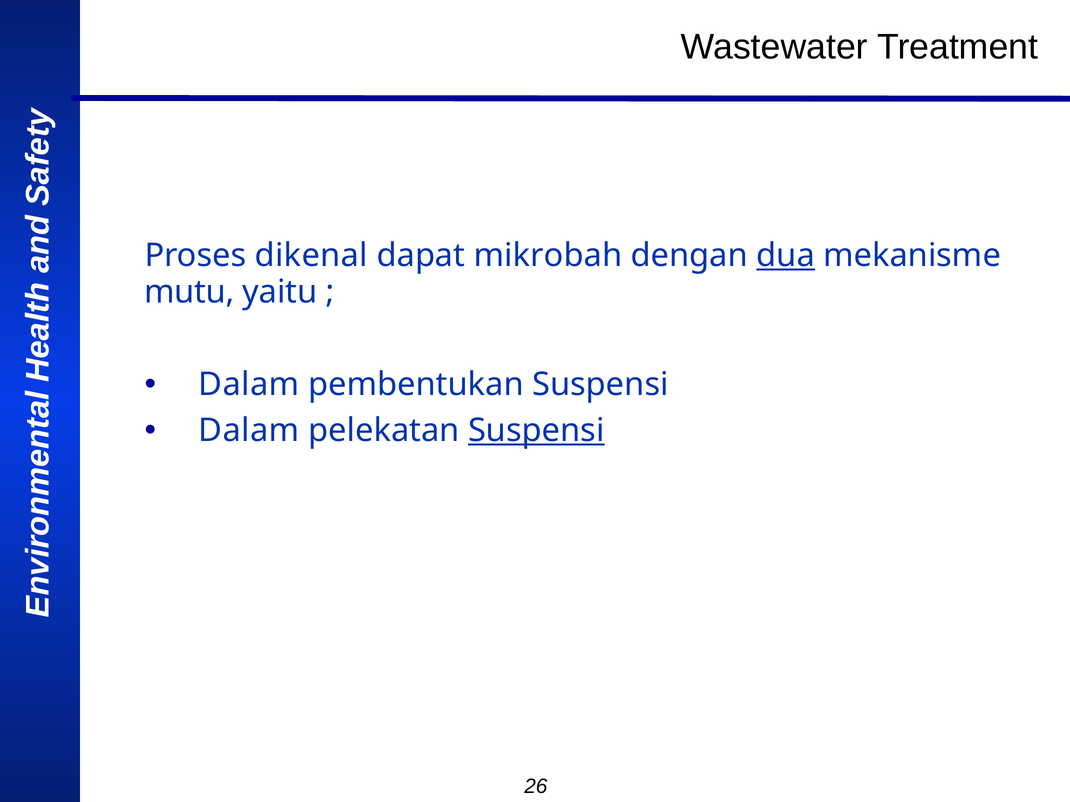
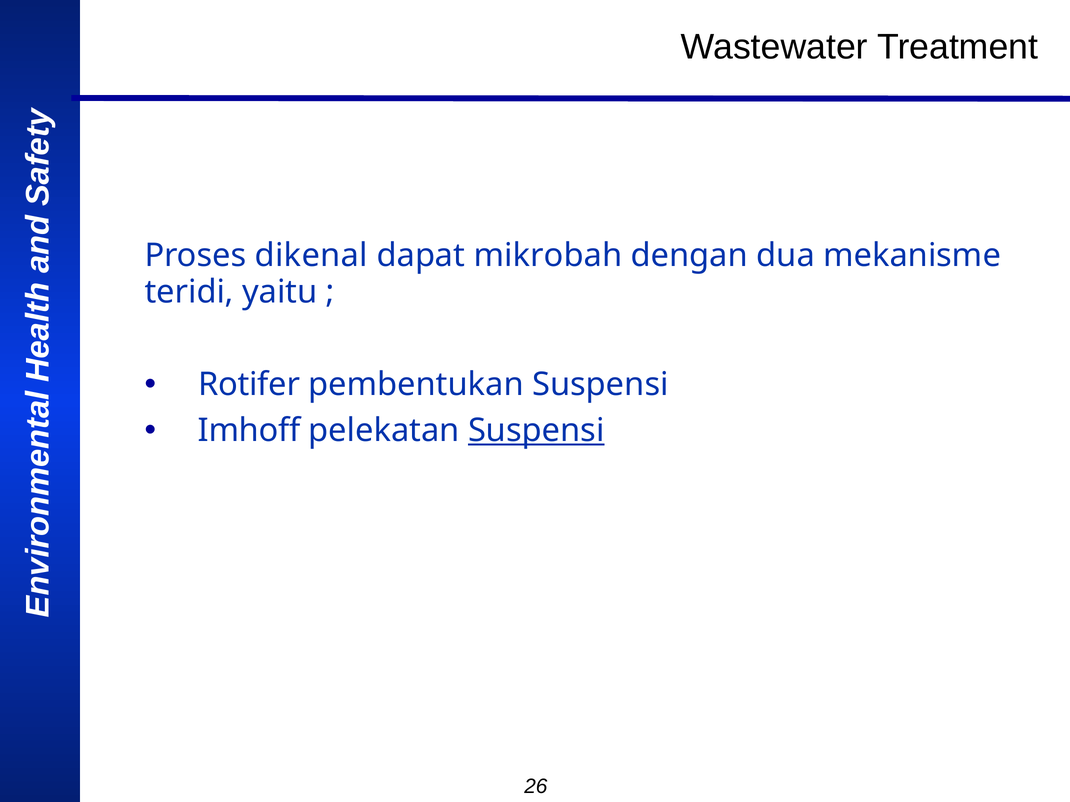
dua underline: present -> none
mutu: mutu -> teridi
Dalam at (249, 384): Dalam -> Rotifer
Dalam at (249, 431): Dalam -> Imhoff
